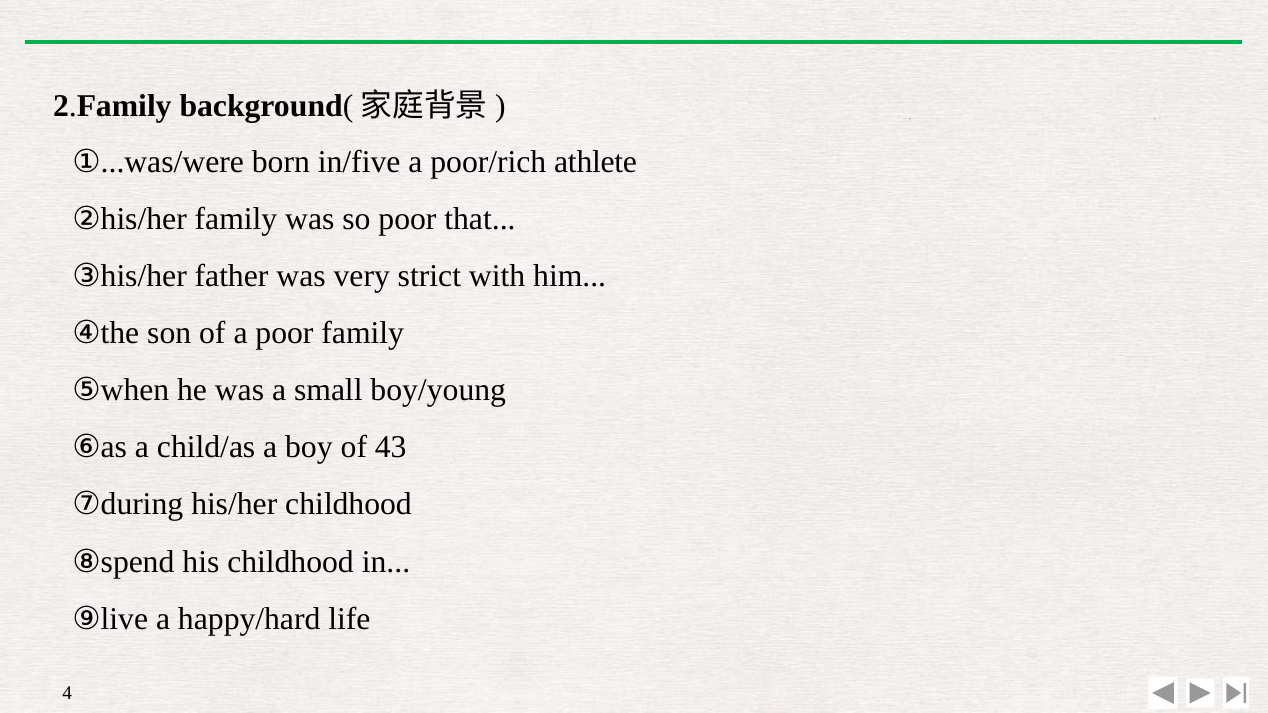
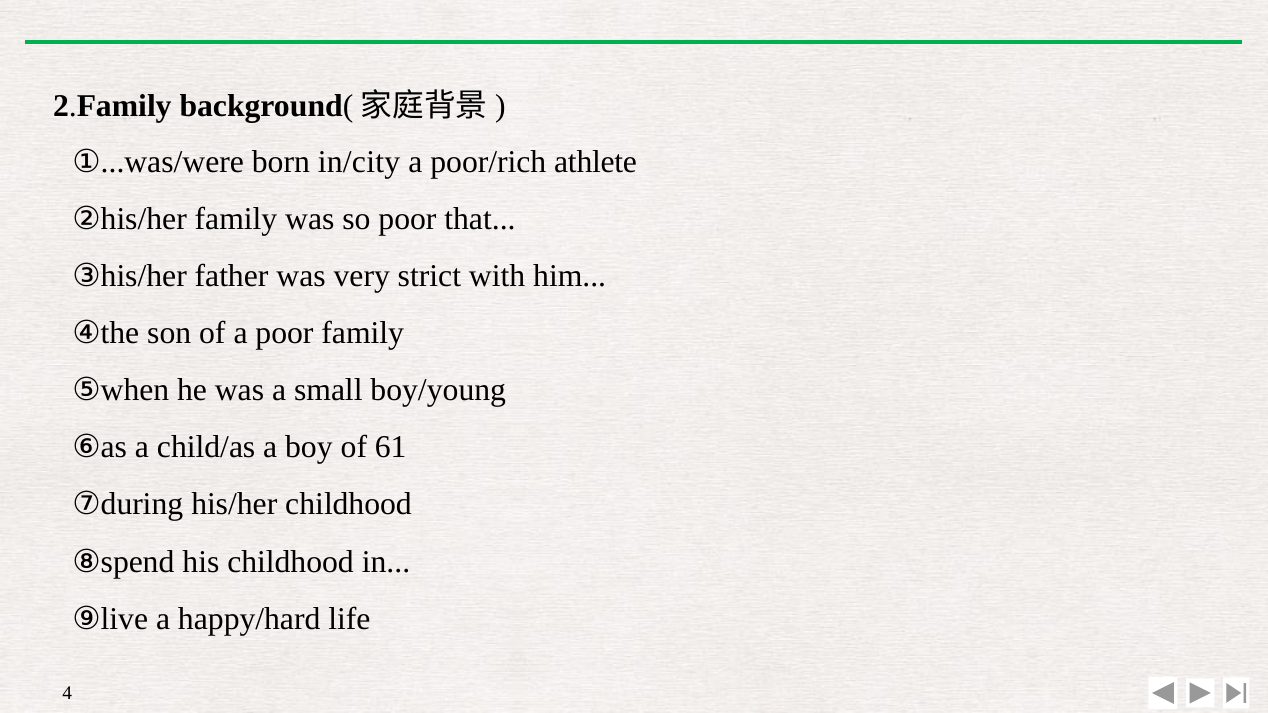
in/five: in/five -> in/city
43: 43 -> 61
